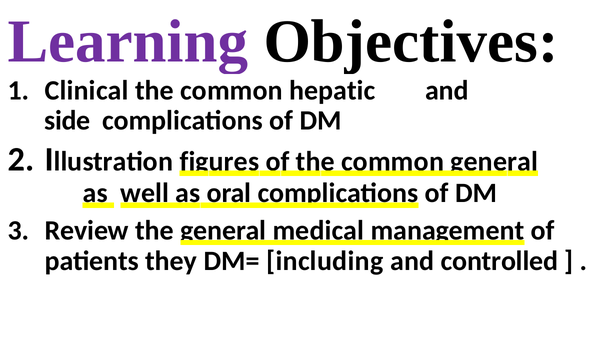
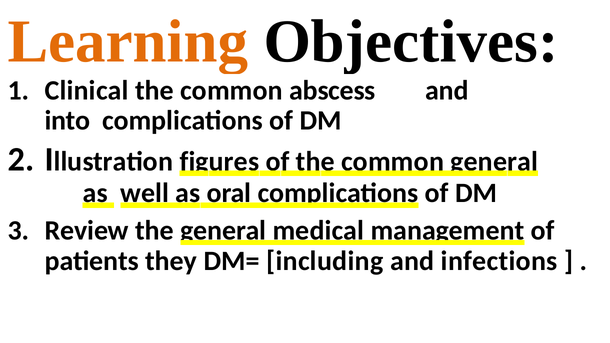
Learning colour: purple -> orange
hepatic: hepatic -> abscess
side: side -> into
controlled: controlled -> infections
